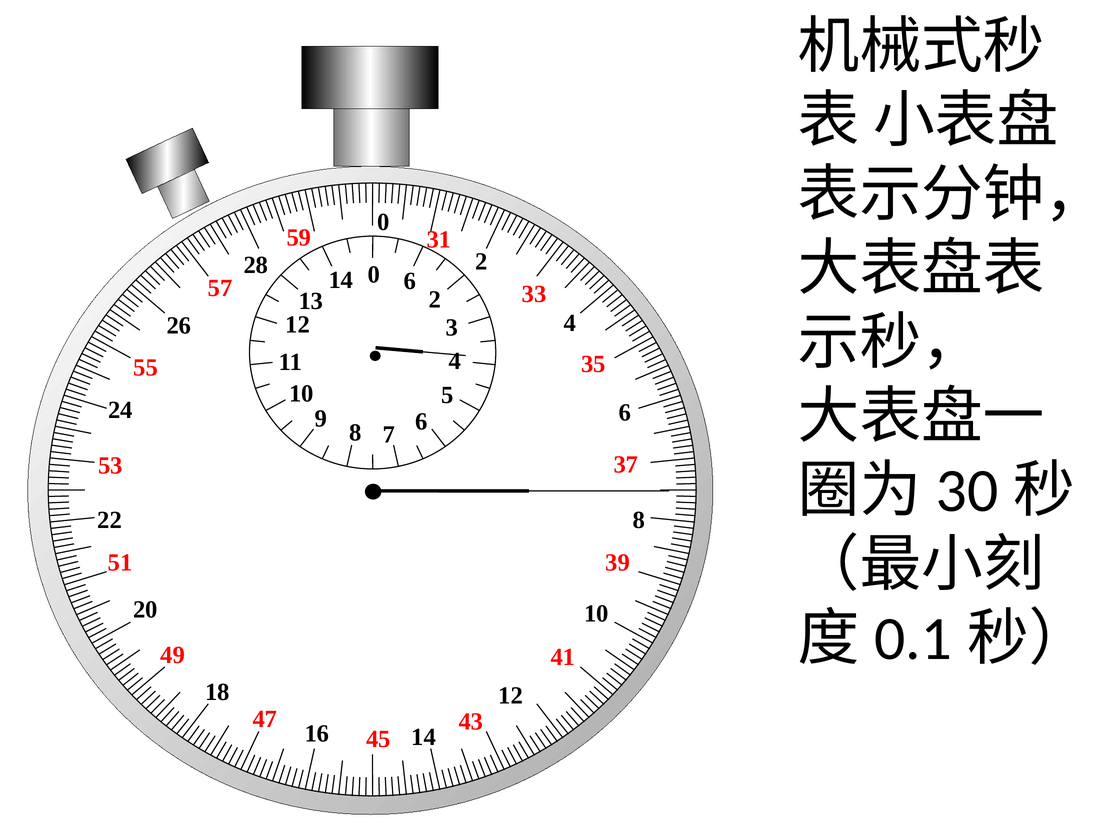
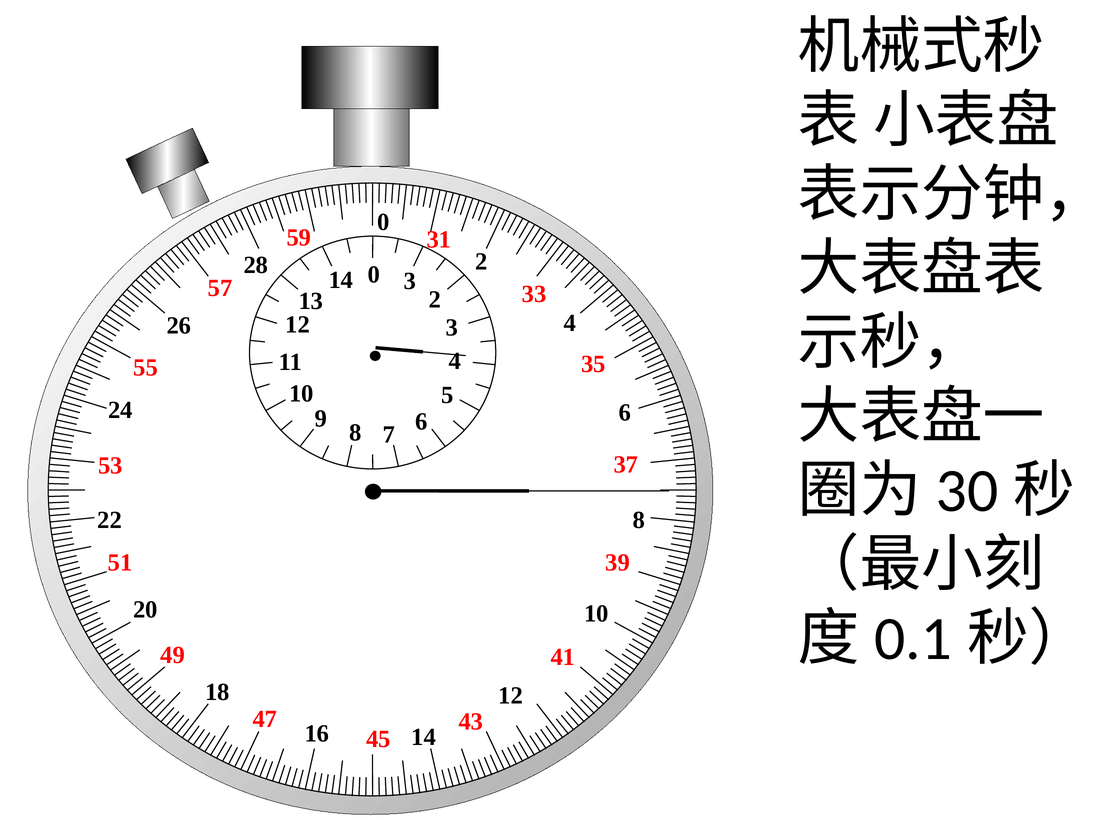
0 6: 6 -> 3
